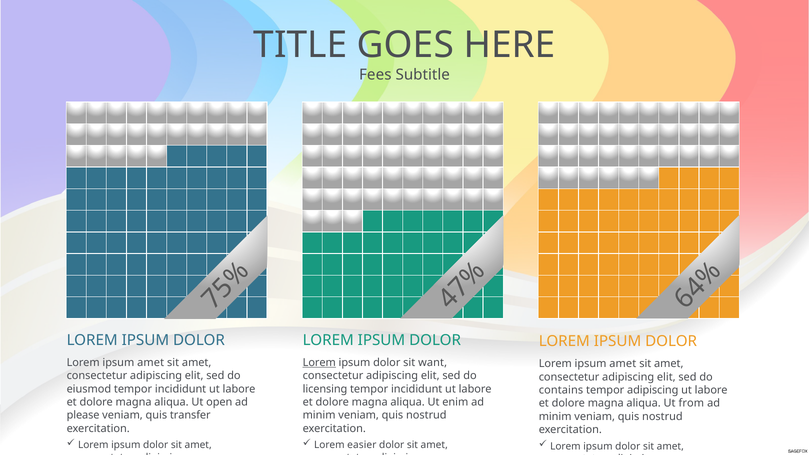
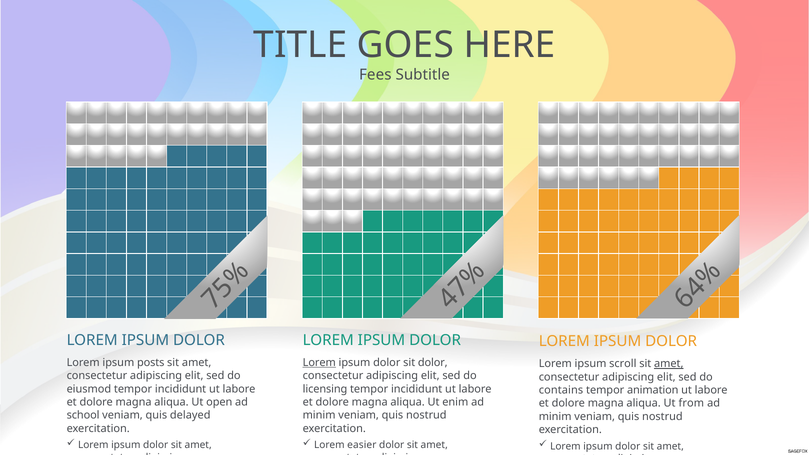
amet at (151, 363): amet -> posts
sit want: want -> dolor
amet at (623, 364): amet -> scroll
amet at (669, 364) underline: none -> present
tempor adipiscing: adipiscing -> animation
please: please -> school
transfer: transfer -> delayed
